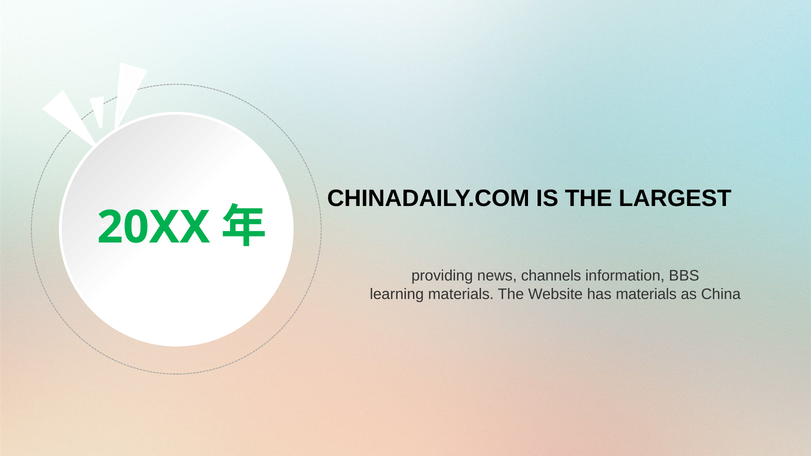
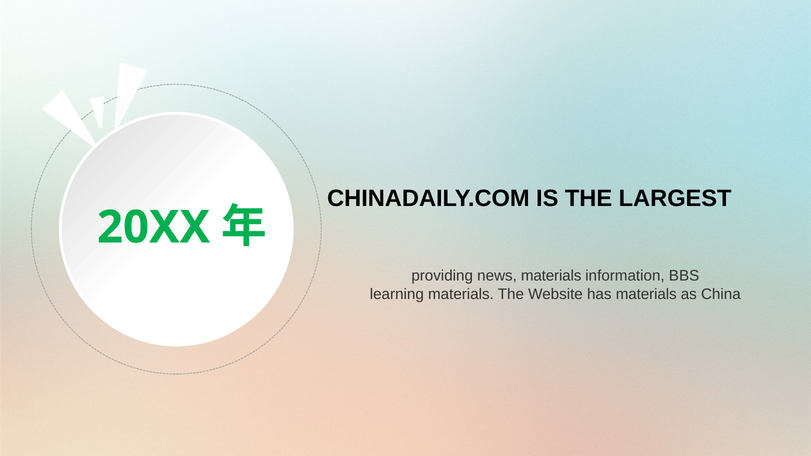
news channels: channels -> materials
